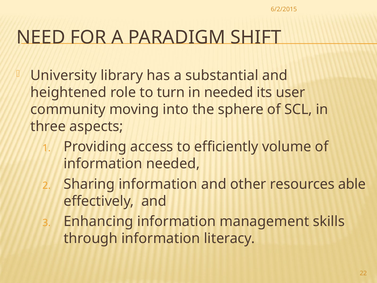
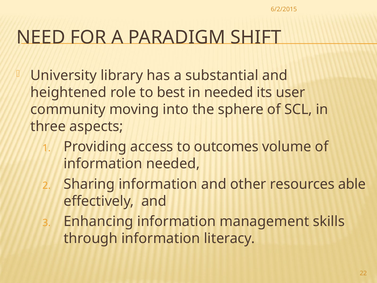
turn: turn -> best
efficiently: efficiently -> outcomes
